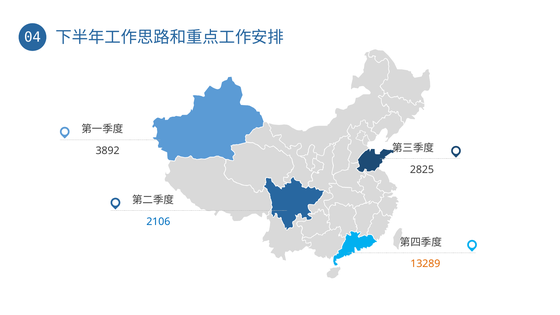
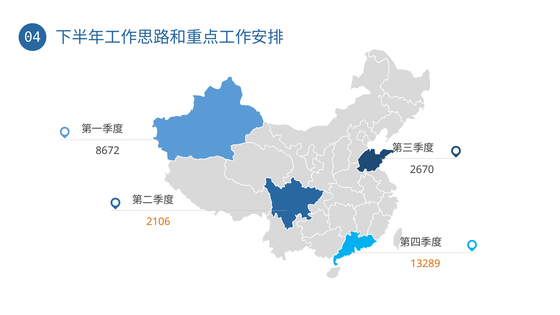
3892: 3892 -> 8672
2825: 2825 -> 2670
2106 colour: blue -> orange
